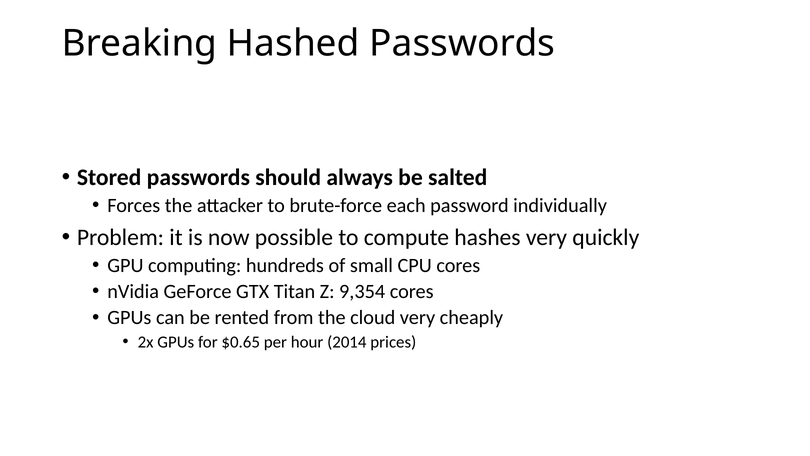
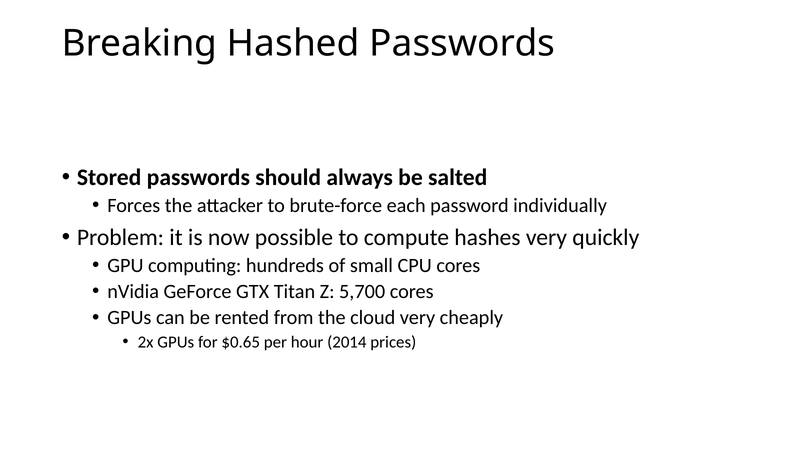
9,354: 9,354 -> 5,700
